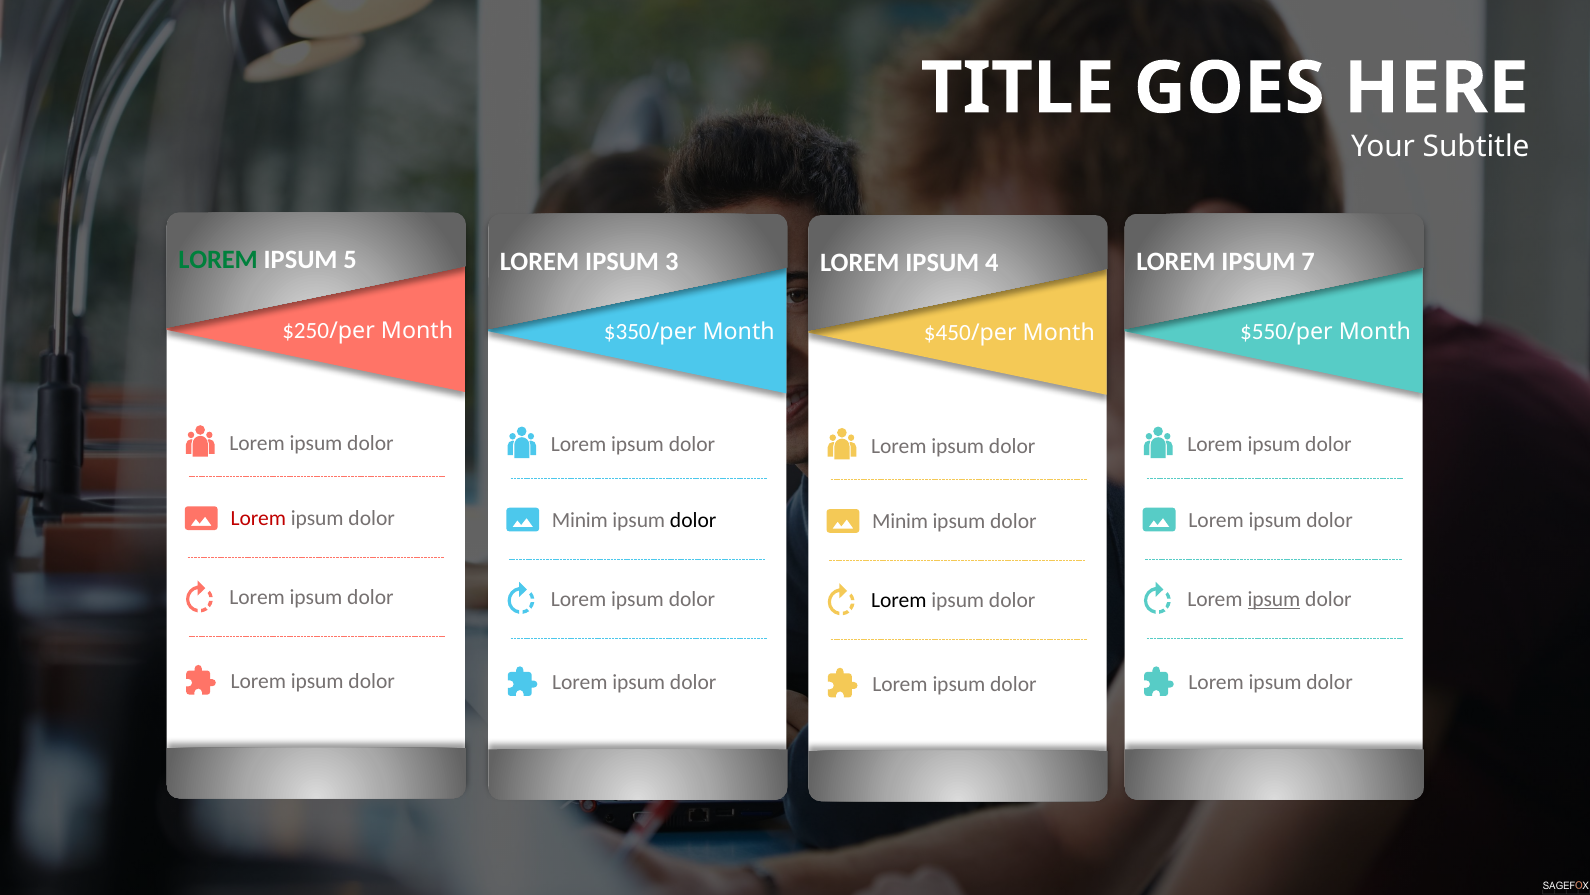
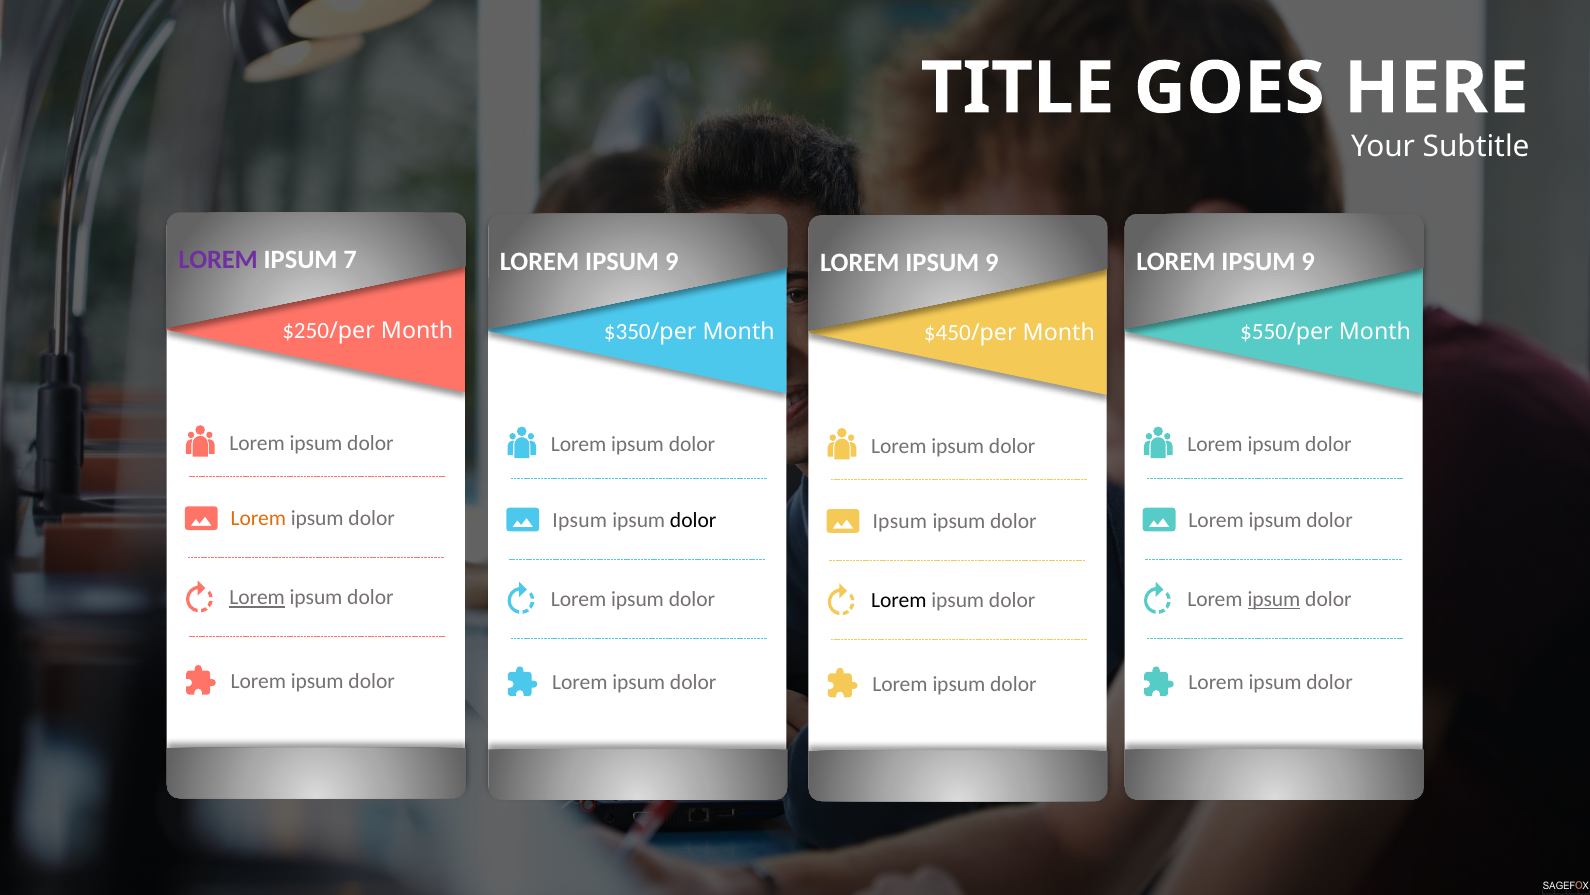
LOREM at (218, 260) colour: green -> purple
5: 5 -> 7
3 at (672, 261): 3 -> 9
7 at (1308, 261): 7 -> 9
4 at (992, 263): 4 -> 9
Lorem at (258, 518) colour: red -> orange
Minim at (580, 520): Minim -> Ipsum
Minim at (900, 521): Minim -> Ipsum
Lorem at (257, 597) underline: none -> present
